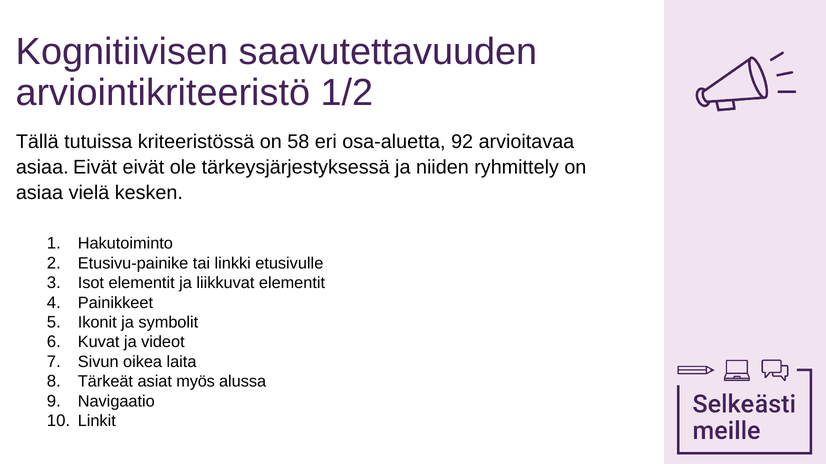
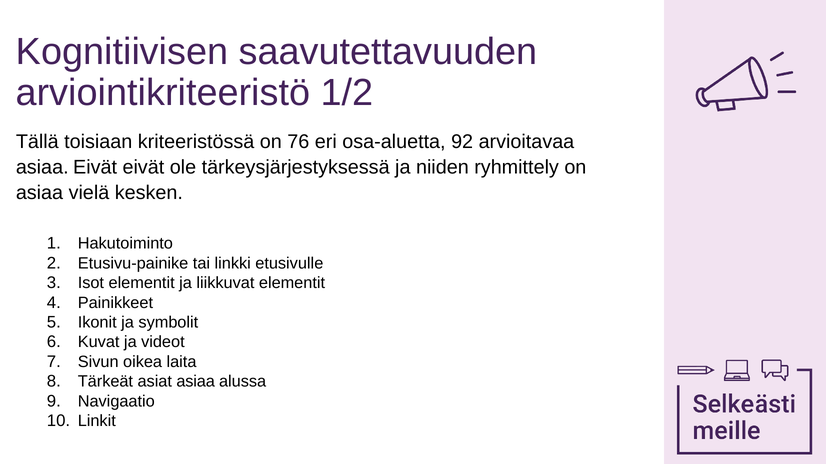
tutuissa: tutuissa -> toisiaan
58: 58 -> 76
asiat myös: myös -> asiaa
